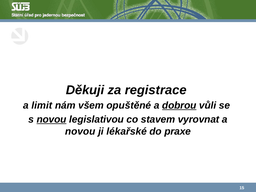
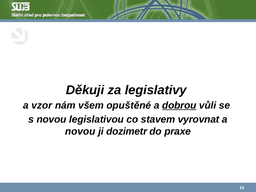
registrace: registrace -> legislativy
limit: limit -> vzor
novou at (52, 119) underline: present -> none
lékařské: lékařské -> dozimetr
